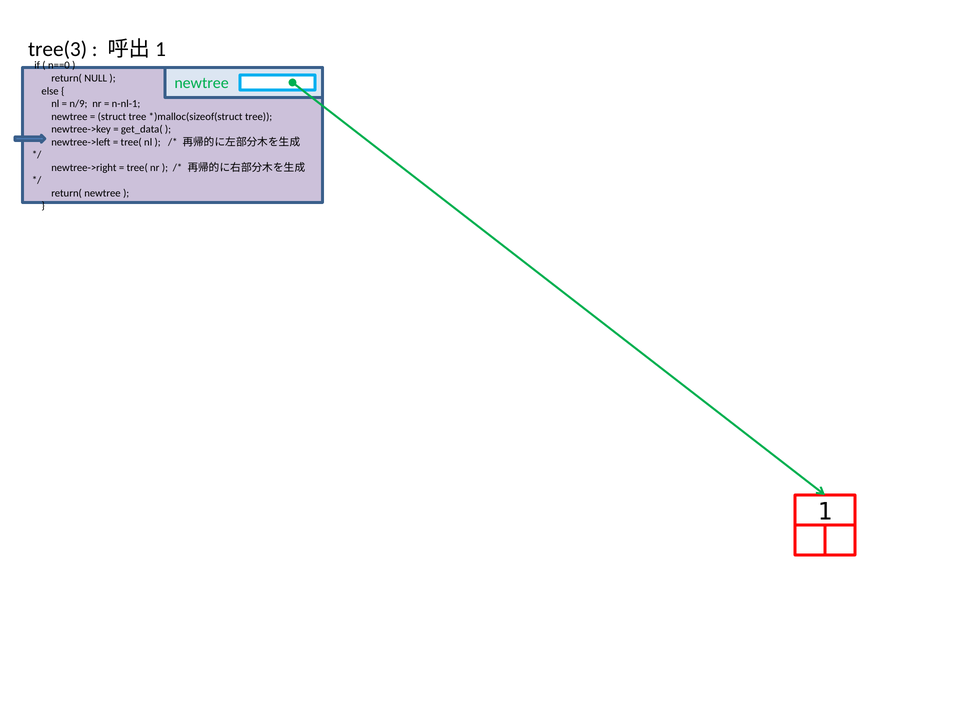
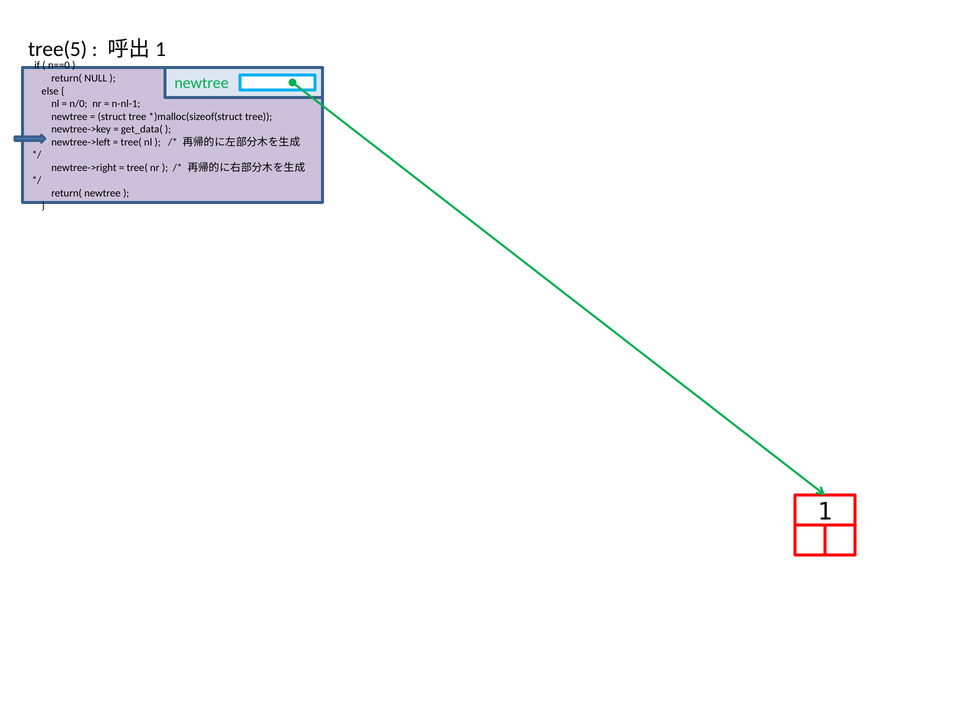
tree(3: tree(3 -> tree(5
n/9: n/9 -> n/0
